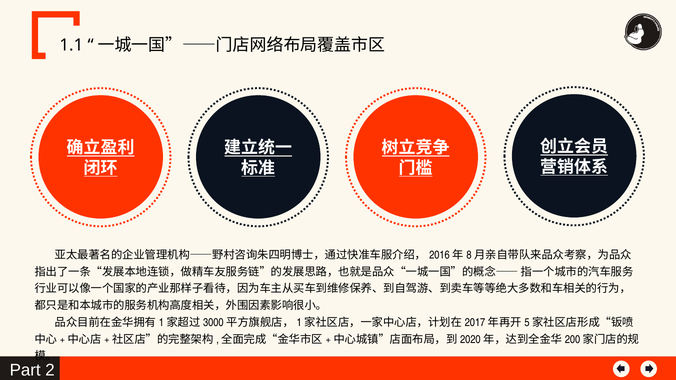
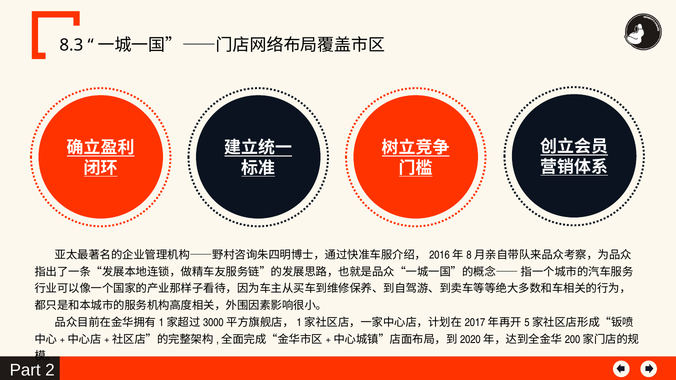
1.1: 1.1 -> 8.3
